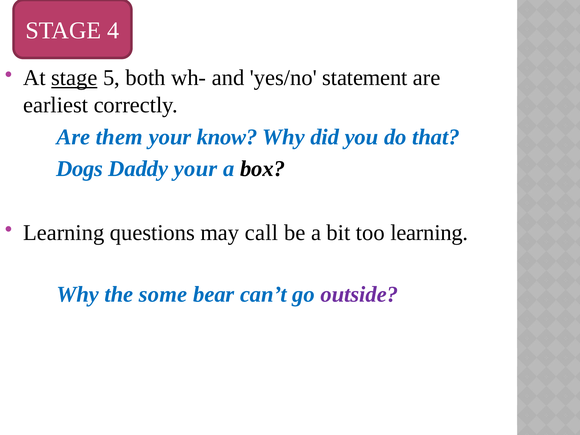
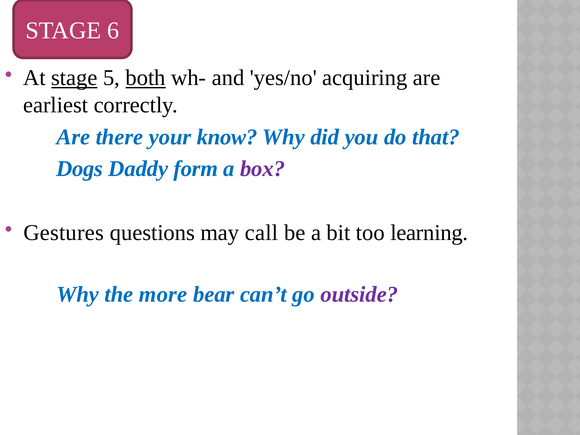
4: 4 -> 6
both underline: none -> present
statement: statement -> acquiring
them: them -> there
Daddy your: your -> form
box colour: black -> purple
Learning at (64, 233): Learning -> Gestures
some: some -> more
